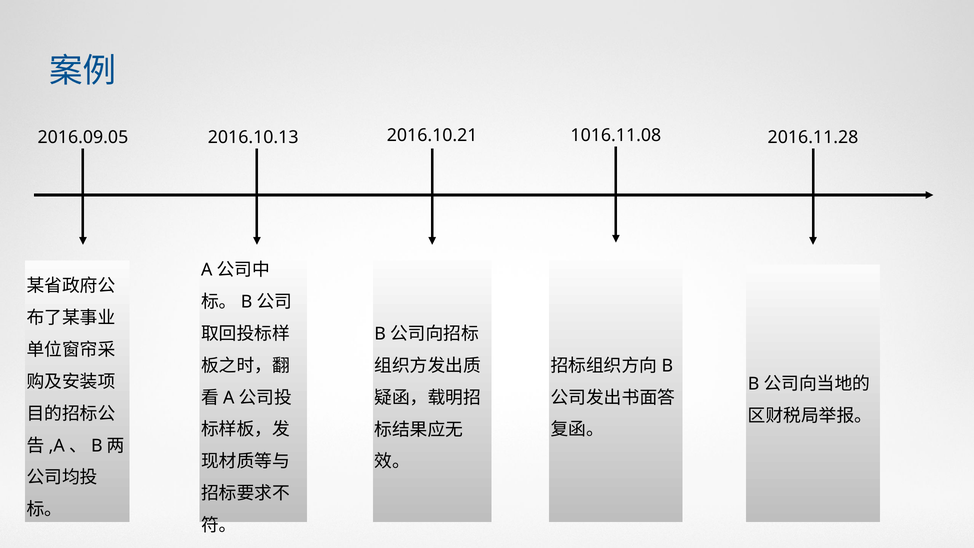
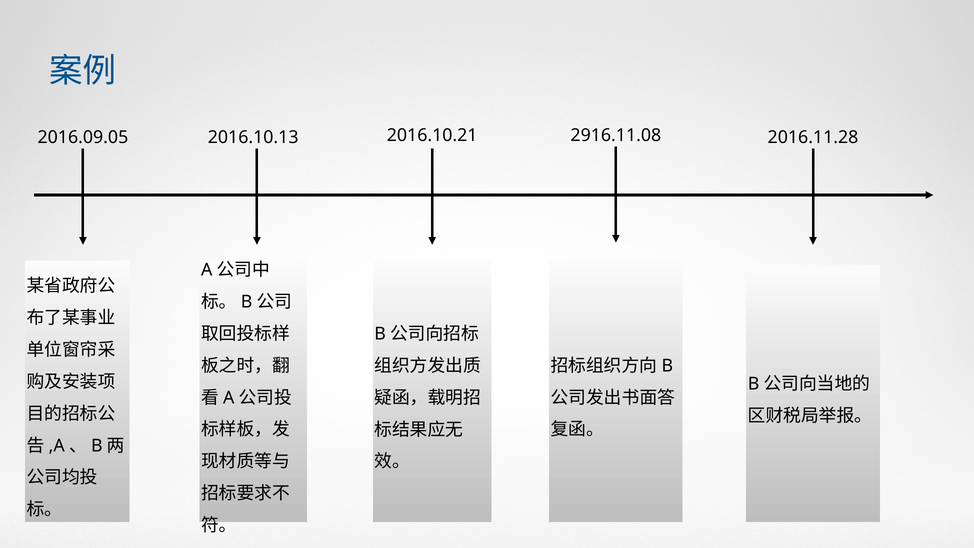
1016.11.08: 1016.11.08 -> 2916.11.08
